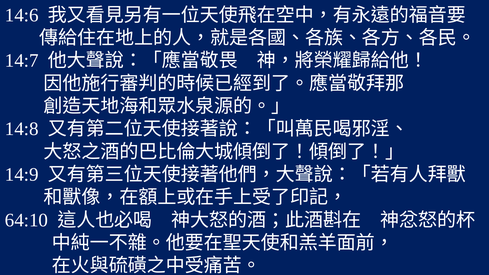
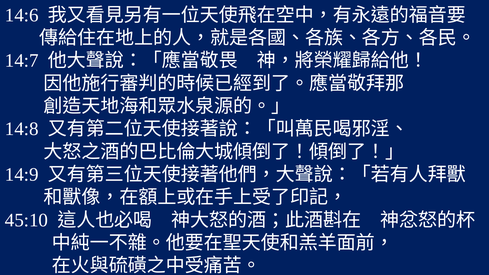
64:10: 64:10 -> 45:10
